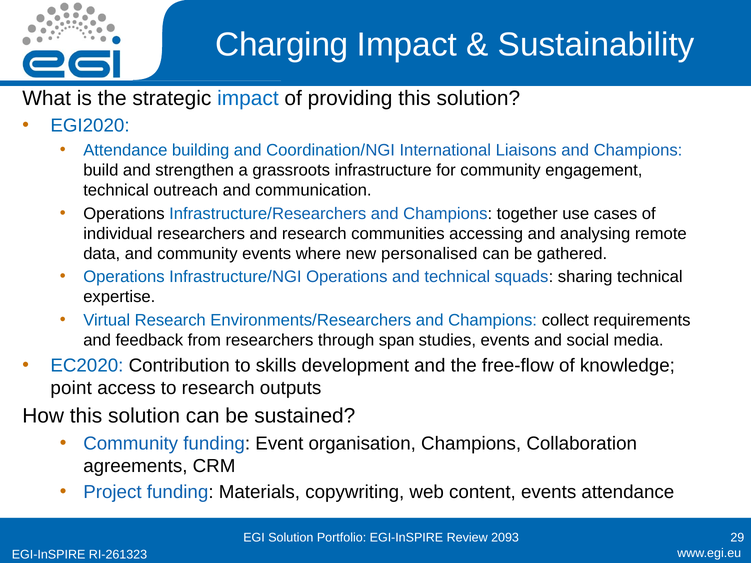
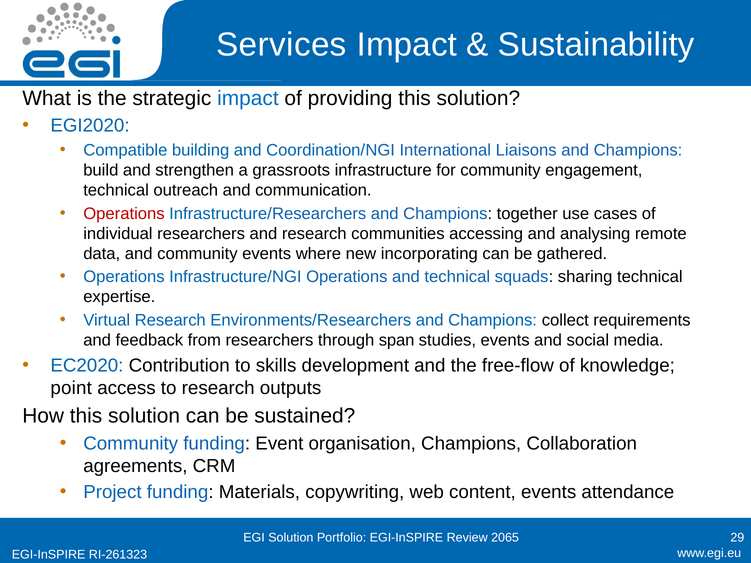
Charging: Charging -> Services
Attendance at (125, 150): Attendance -> Compatible
Operations at (124, 214) colour: black -> red
personalised: personalised -> incorporating
2093: 2093 -> 2065
